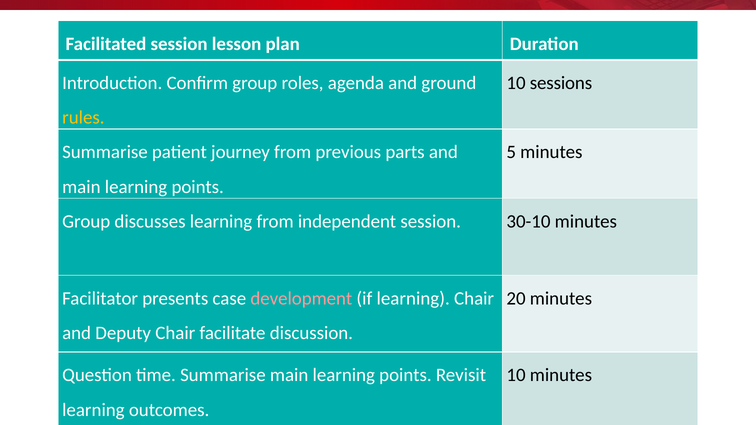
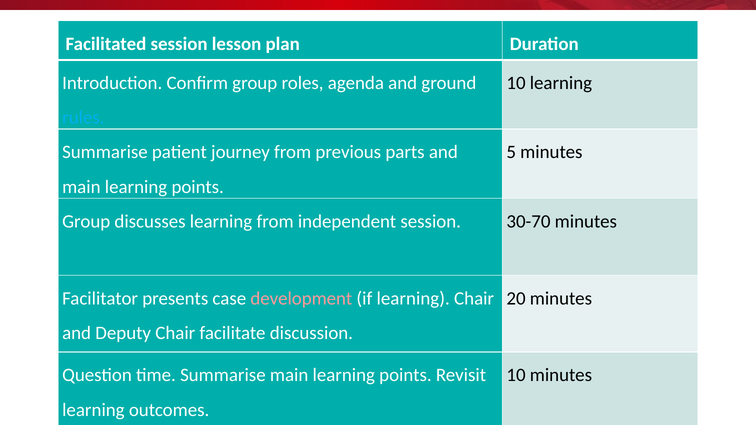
10 sessions: sessions -> learning
rules colour: yellow -> light blue
30-10: 30-10 -> 30-70
